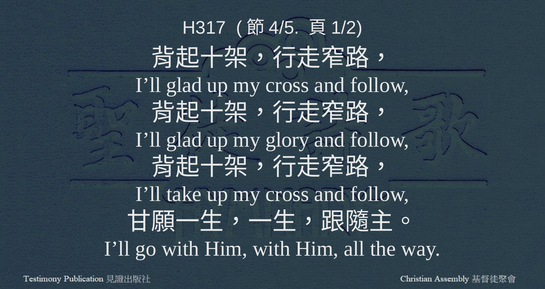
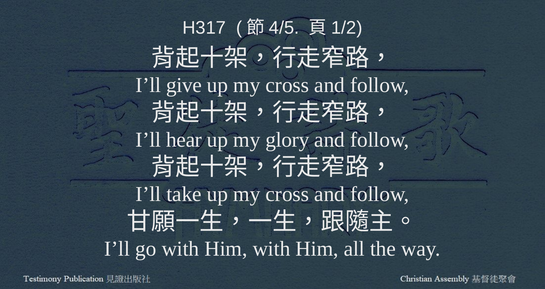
glad at (184, 85): glad -> give
glad at (184, 140): glad -> hear
